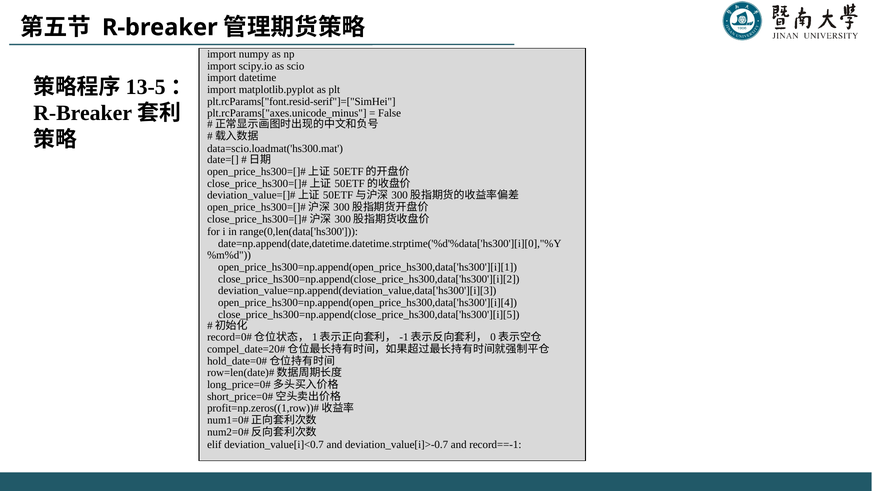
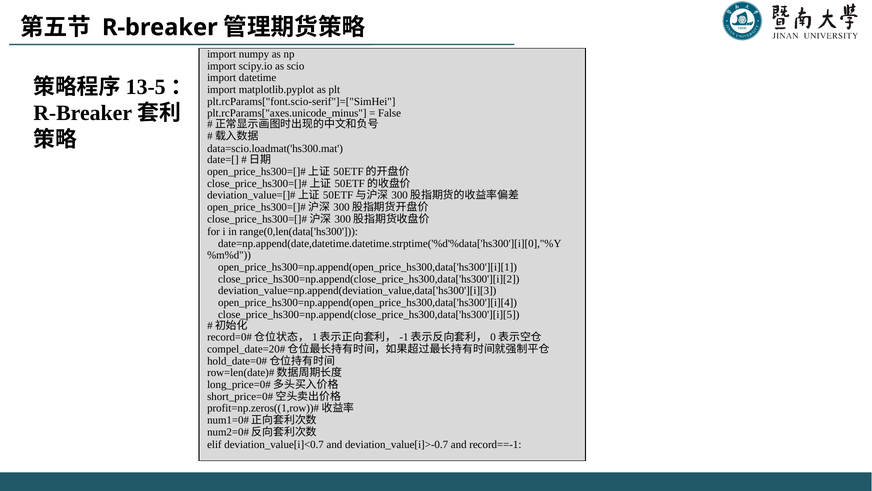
plt.rcParams["font.resid-serif"]=["SimHei: plt.rcParams["font.resid-serif"]=["SimHei -> plt.rcParams["font.scio-serif"]=["SimHei
